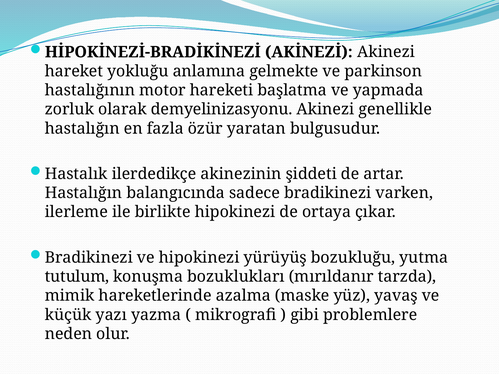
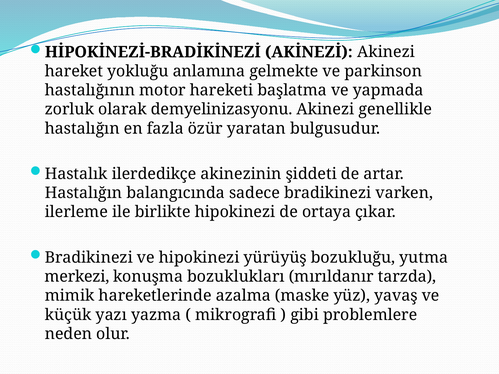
tutulum: tutulum -> merkezi
